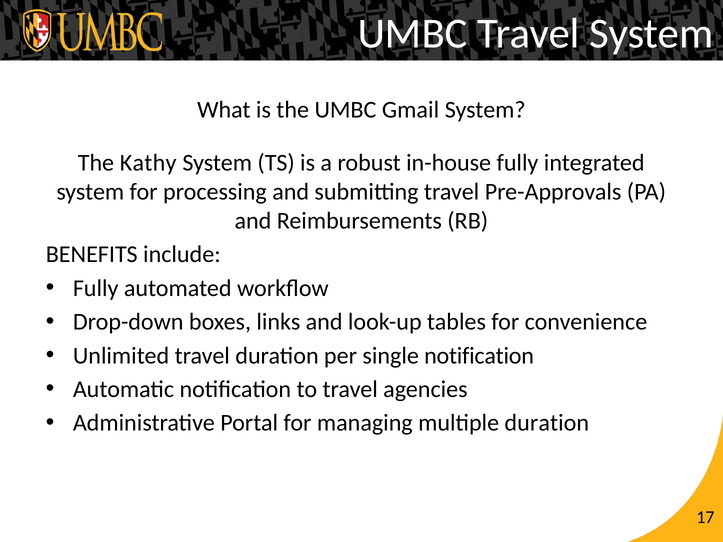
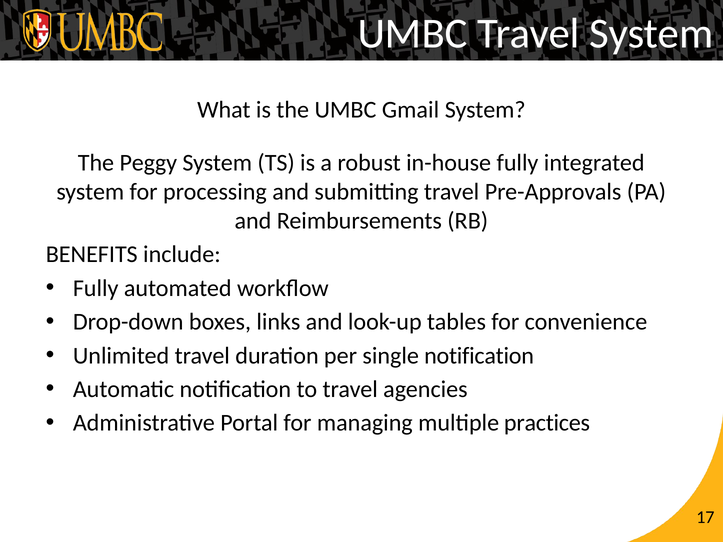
Kathy: Kathy -> Peggy
multiple duration: duration -> practices
